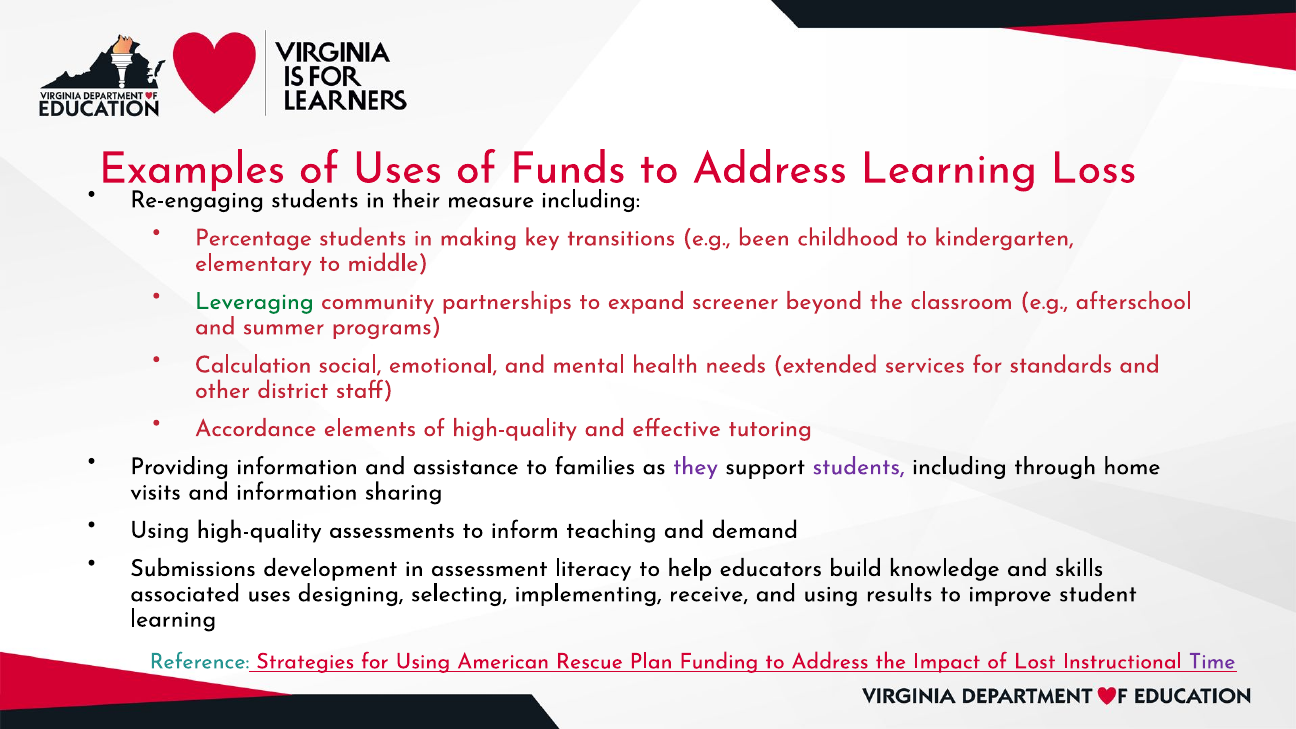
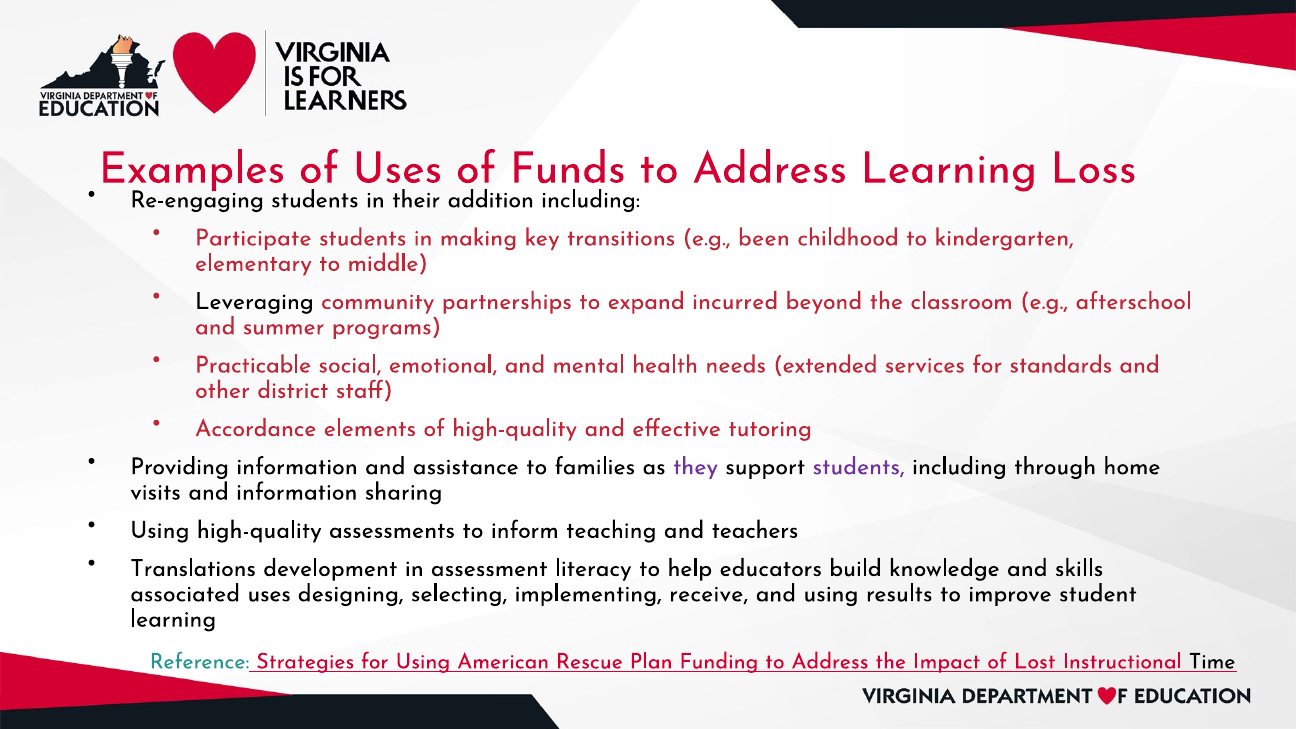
measure: measure -> addition
Percentage: Percentage -> Participate
Leveraging colour: green -> black
screener: screener -> incurred
Calculation: Calculation -> Practicable
demand: demand -> teachers
Submissions: Submissions -> Translations
Time colour: purple -> black
